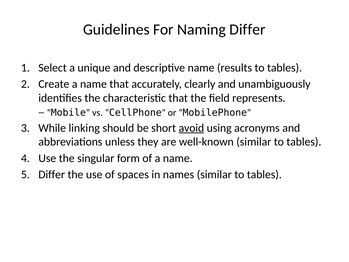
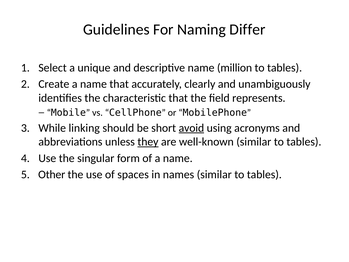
results: results -> million
they underline: none -> present
Differ at (52, 174): Differ -> Other
